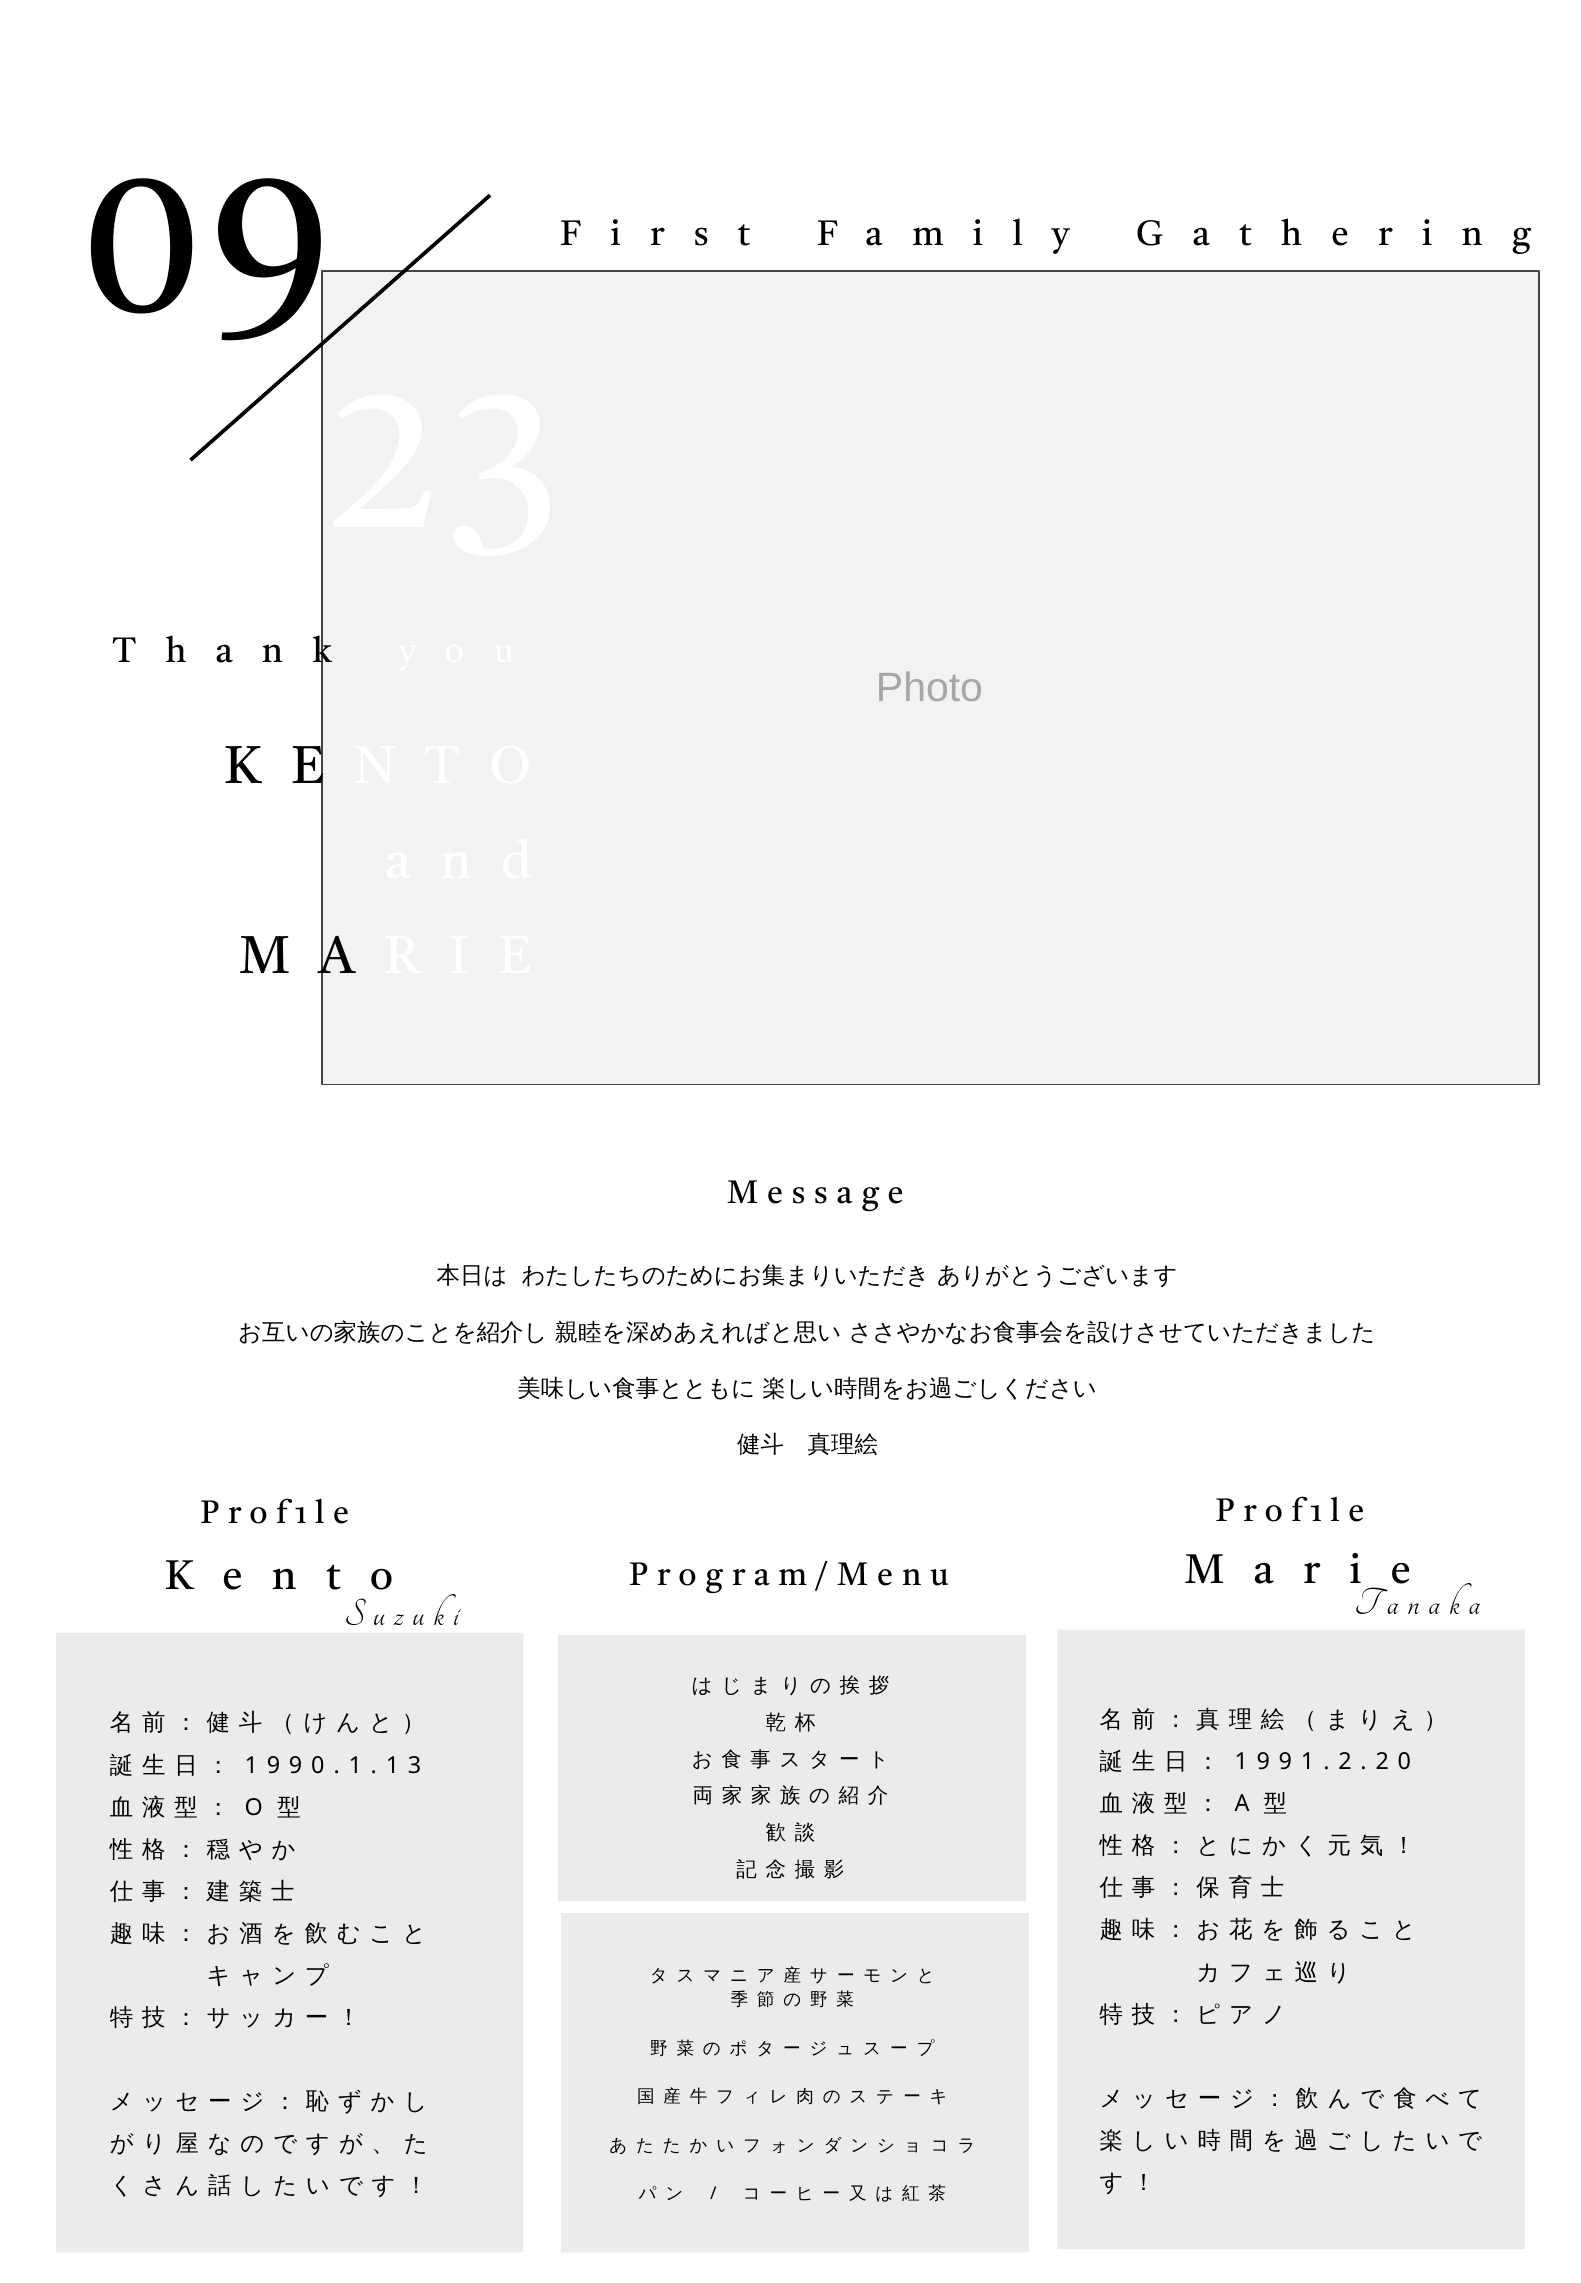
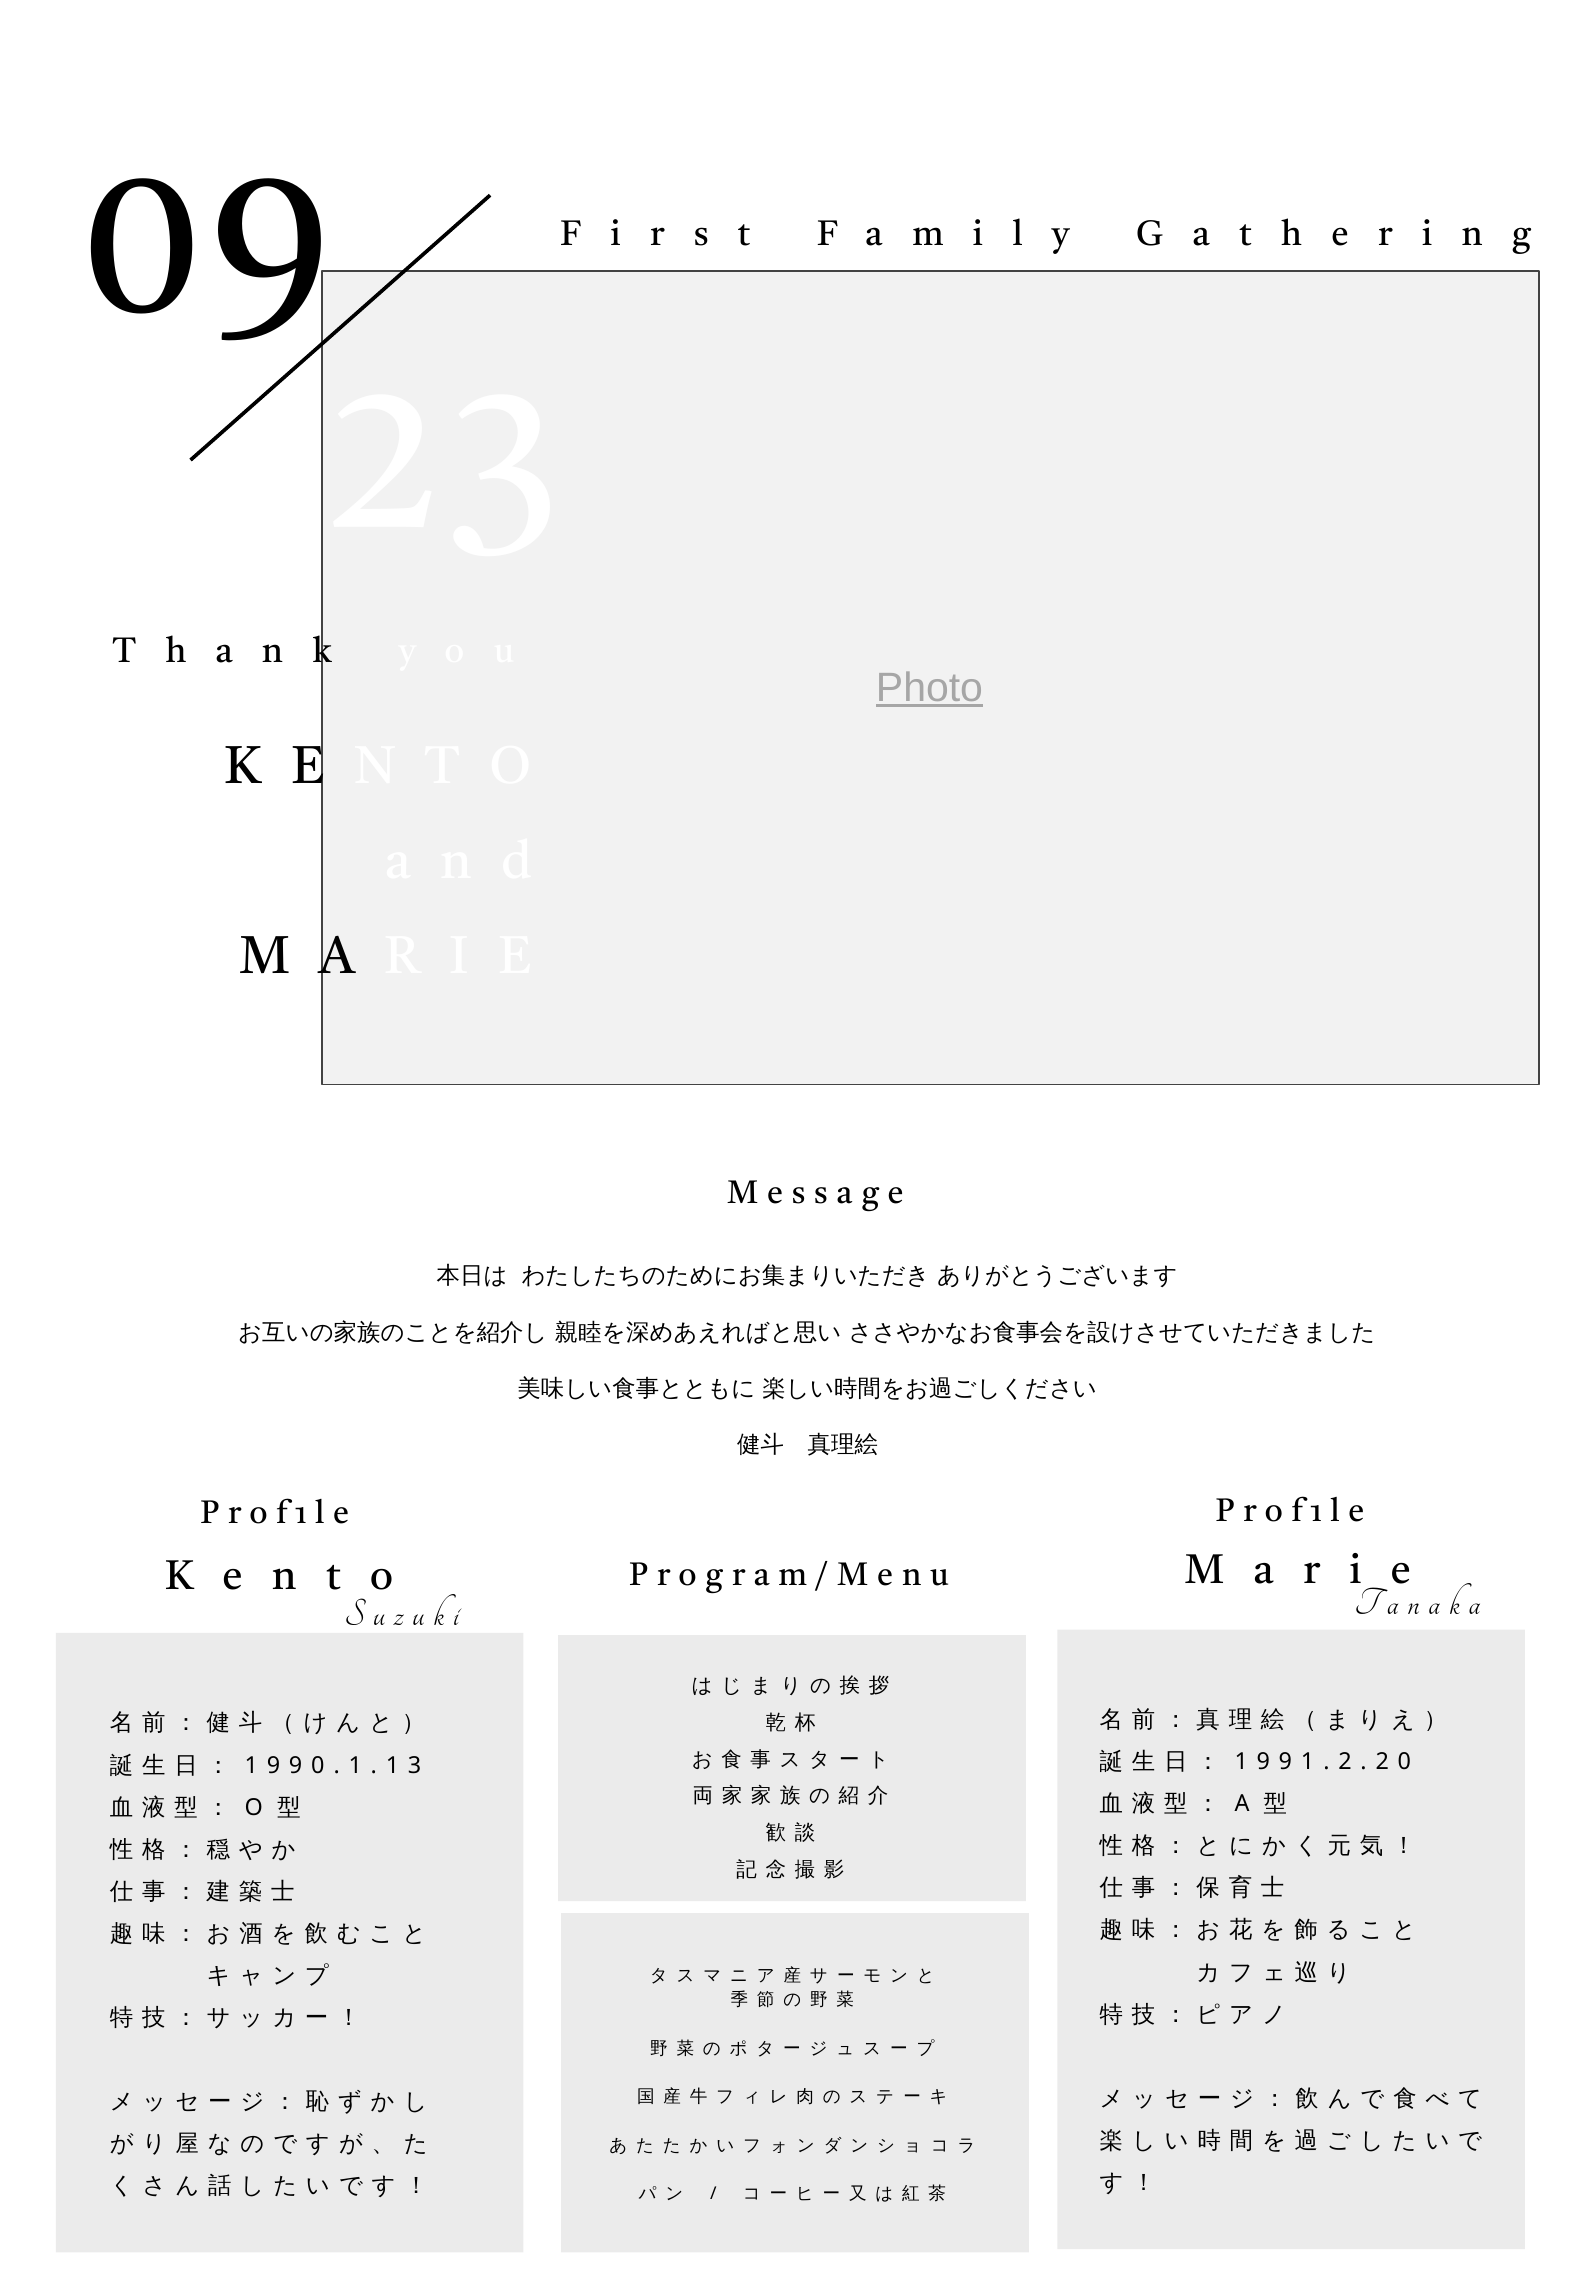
Photo underline: none -> present
